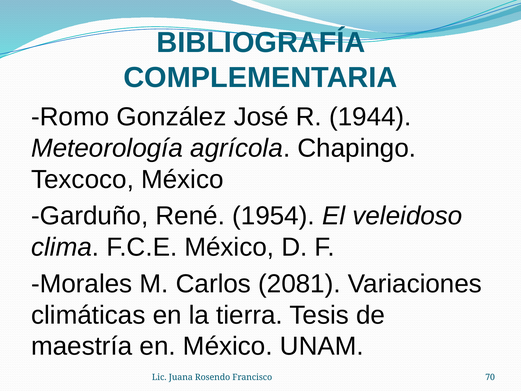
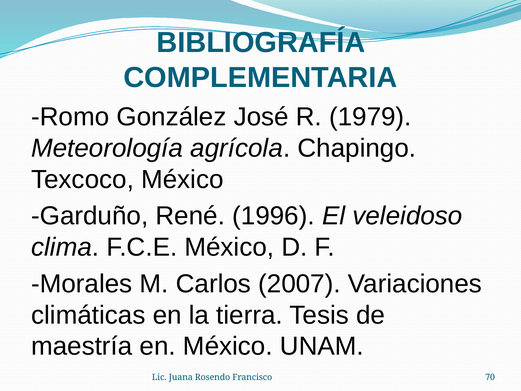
1944: 1944 -> 1979
1954: 1954 -> 1996
2081: 2081 -> 2007
